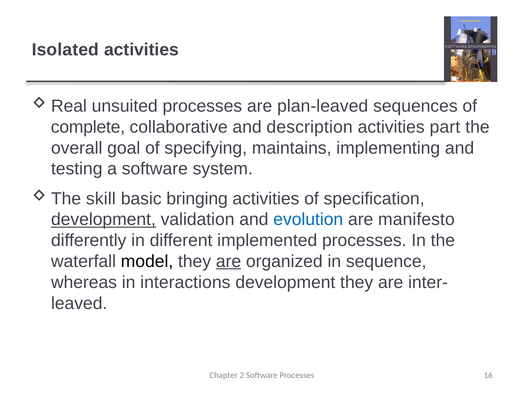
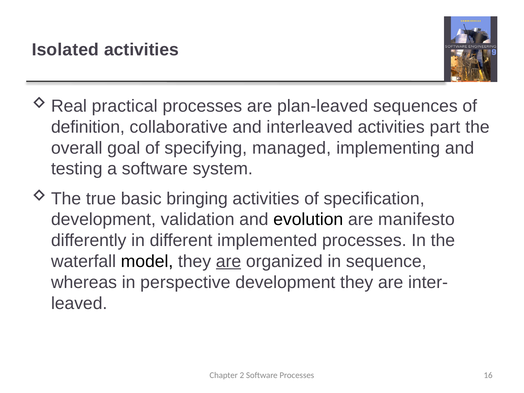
unsuited: unsuited -> practical
complete: complete -> definition
description: description -> interleaved
maintains: maintains -> managed
skill: skill -> true
development at (103, 220) underline: present -> none
evolution colour: blue -> black
interactions: interactions -> perspective
